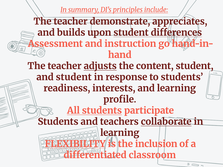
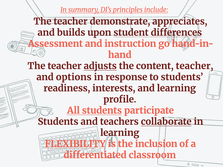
content student: student -> teacher
and student: student -> options
